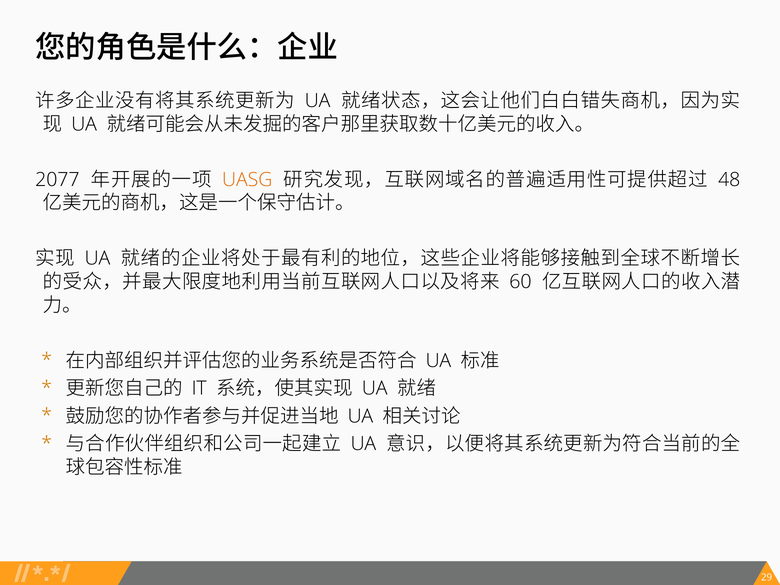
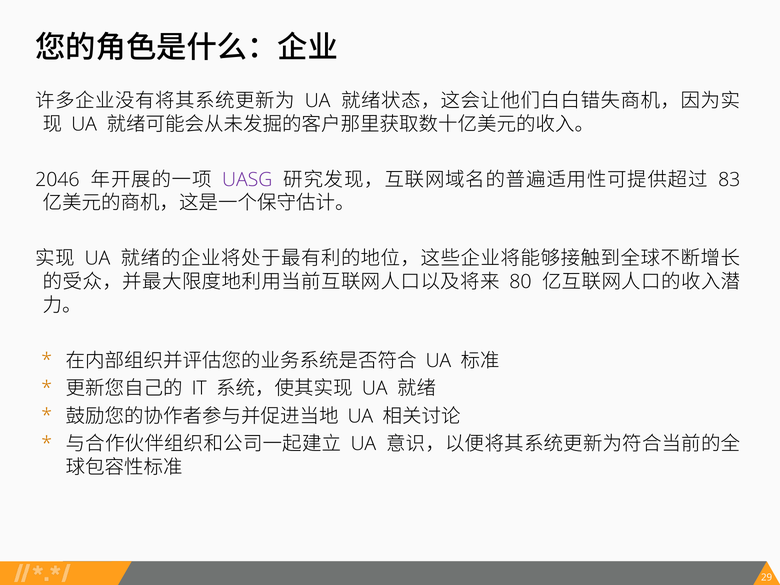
2077: 2077 -> 2046
UASG colour: orange -> purple
48: 48 -> 83
60: 60 -> 80
